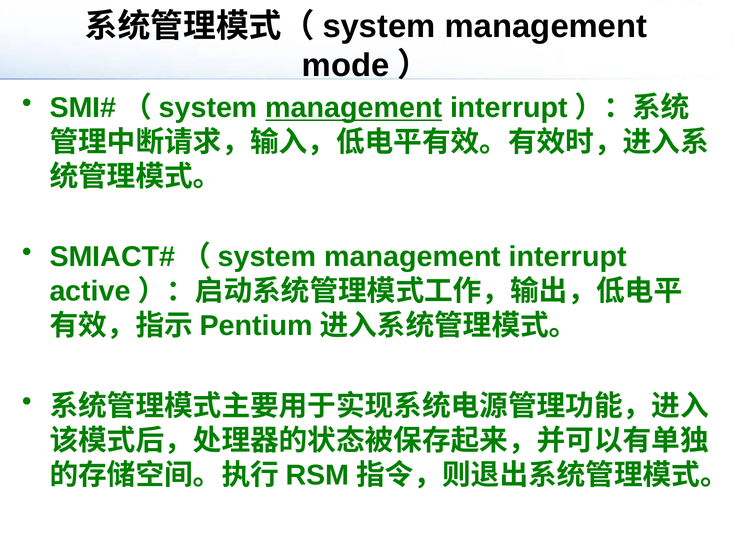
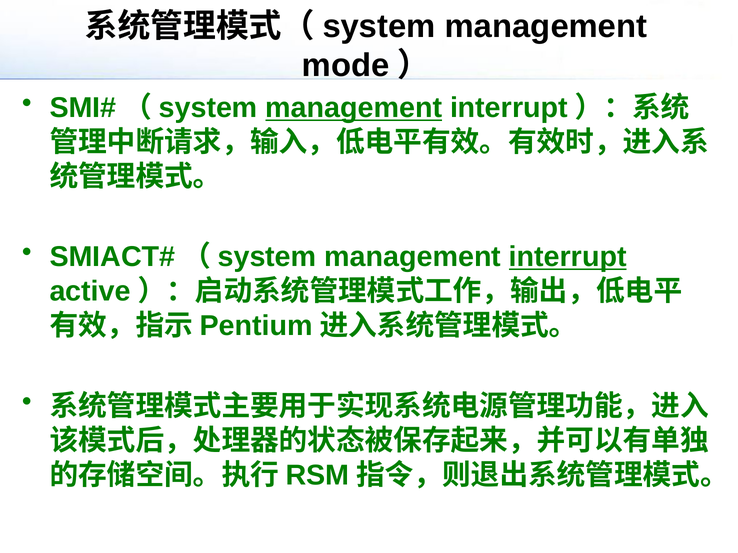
interrupt at (568, 257) underline: none -> present
